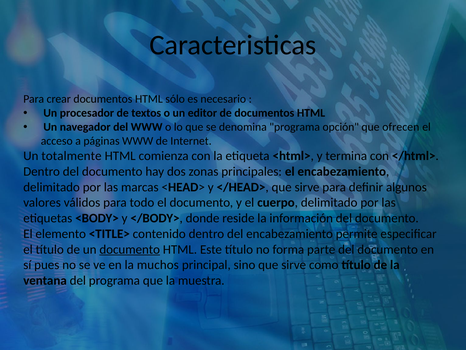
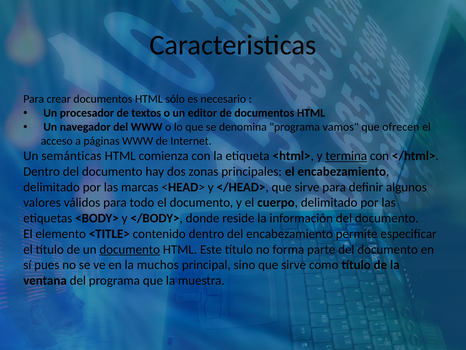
opción: opción -> vamos
totalmente: totalmente -> semánticas
termina underline: none -> present
